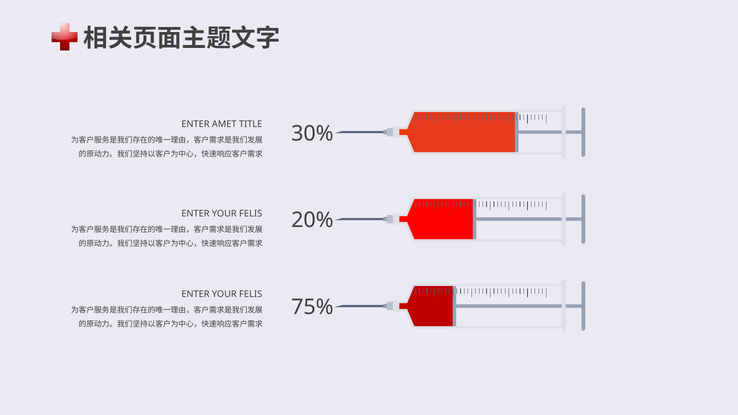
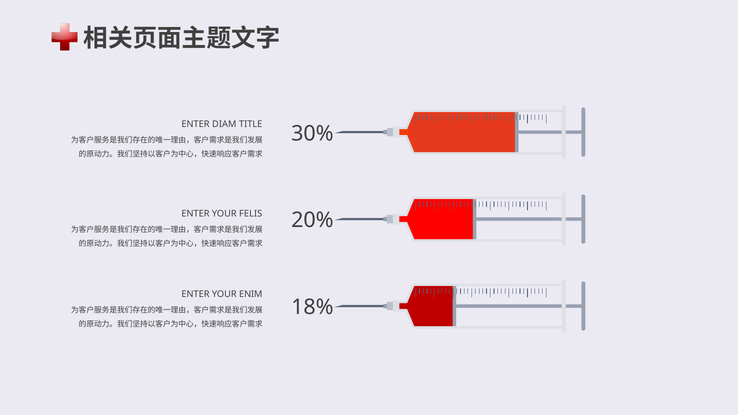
AMET: AMET -> DIAM
FELIS at (251, 294): FELIS -> ENIM
75%: 75% -> 18%
